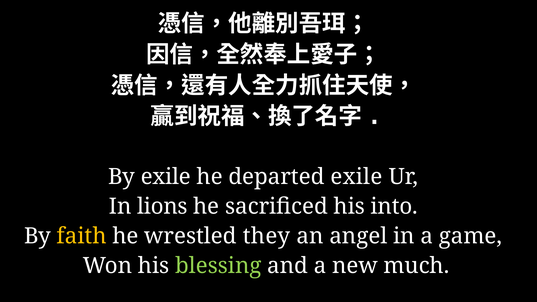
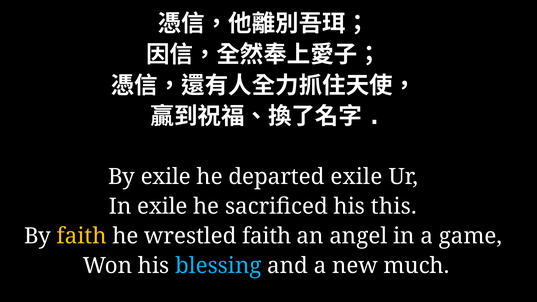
In lions: lions -> exile
into: into -> this
wrestled they: they -> faith
blessing colour: light green -> light blue
